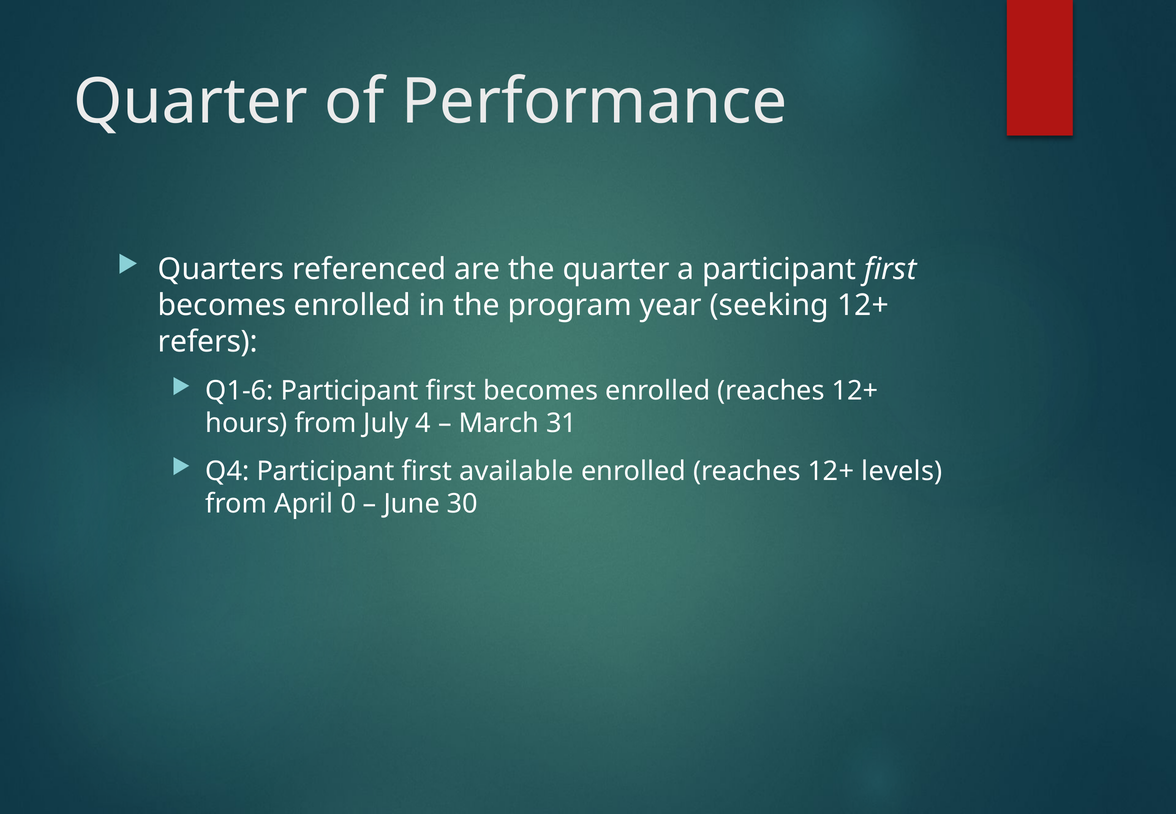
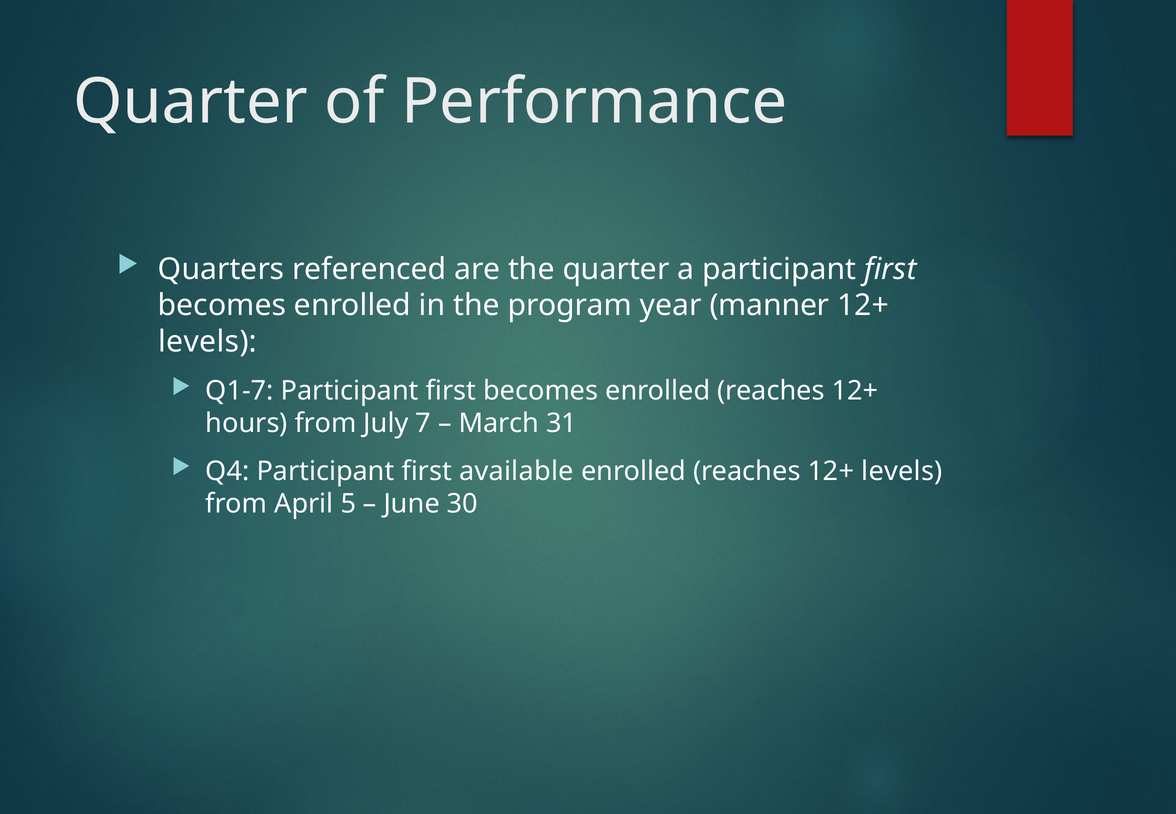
seeking: seeking -> manner
refers at (208, 342): refers -> levels
Q1-6: Q1-6 -> Q1-7
4: 4 -> 7
0: 0 -> 5
